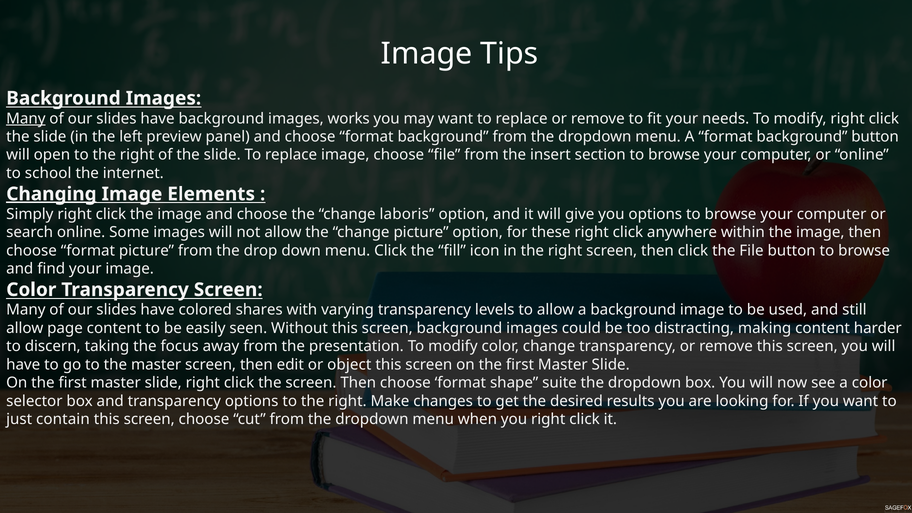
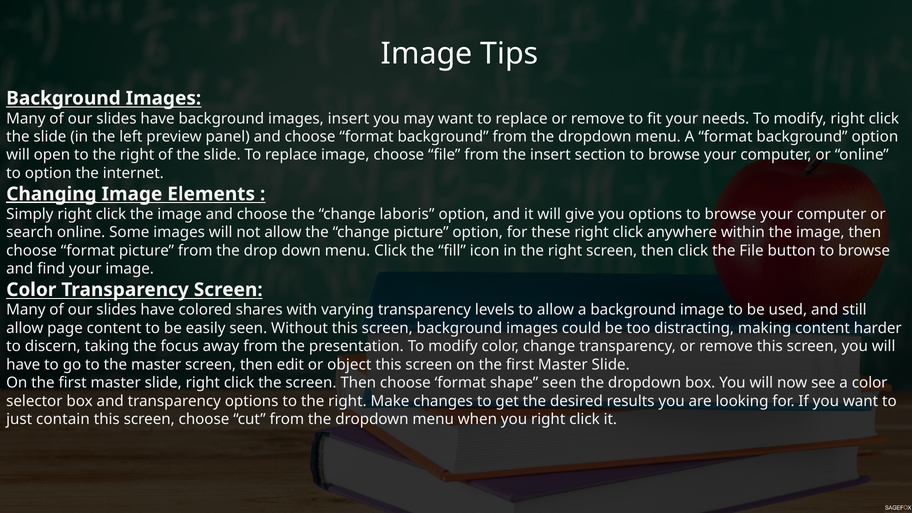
Many at (26, 119) underline: present -> none
images works: works -> insert
background button: button -> option
to school: school -> option
shape suite: suite -> seen
